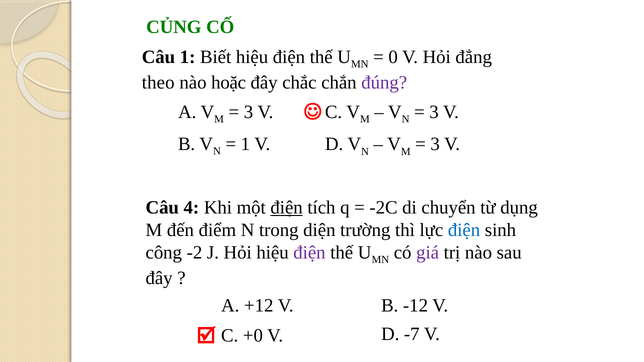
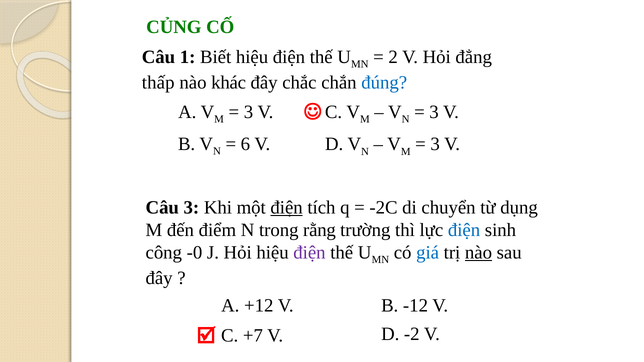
0: 0 -> 2
theo: theo -> thấp
hoặc: hoặc -> khác
đúng colour: purple -> blue
1 at (245, 144): 1 -> 6
Câu 4: 4 -> 3
diện: diện -> rằng
-2: -2 -> -0
giá colour: purple -> blue
nào at (479, 253) underline: none -> present
+0: +0 -> +7
-7: -7 -> -2
